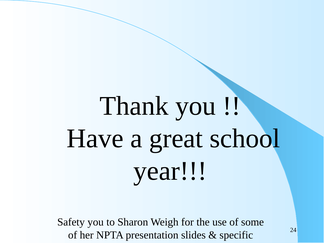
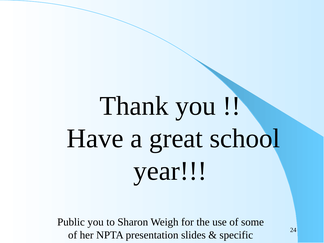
Safety: Safety -> Public
